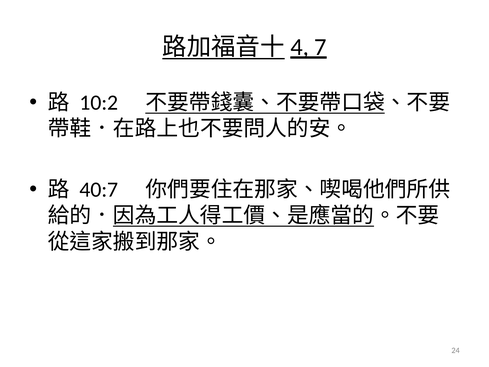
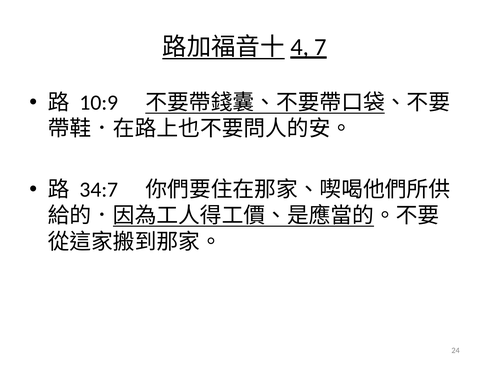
10:2: 10:2 -> 10:9
40:7: 40:7 -> 34:7
